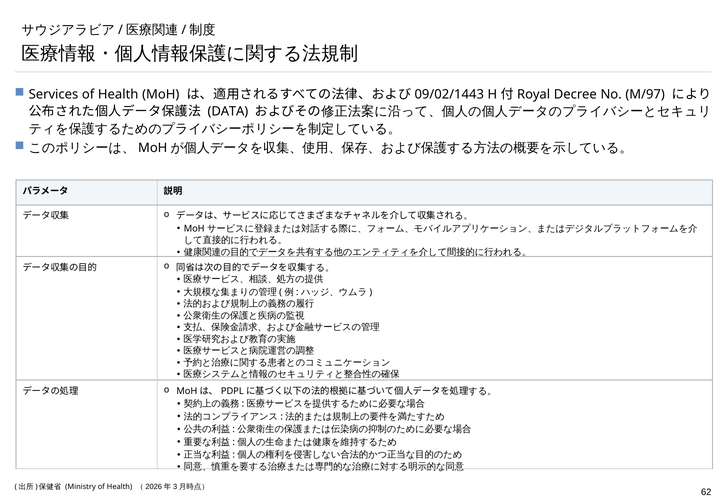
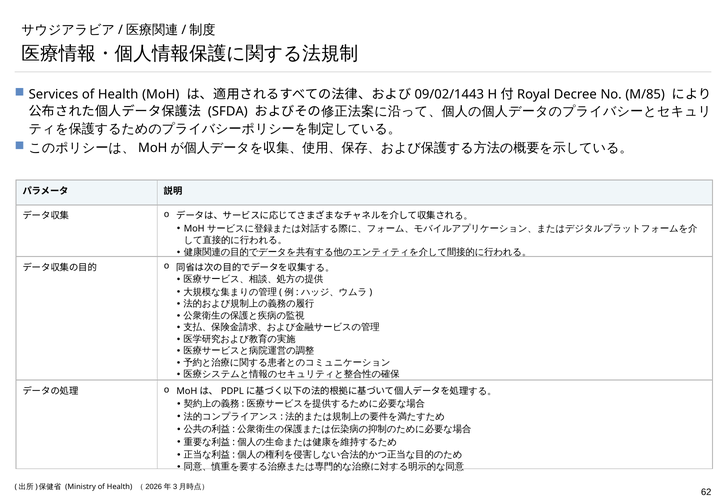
M/97: M/97 -> M/85
DATA: DATA -> SFDA
